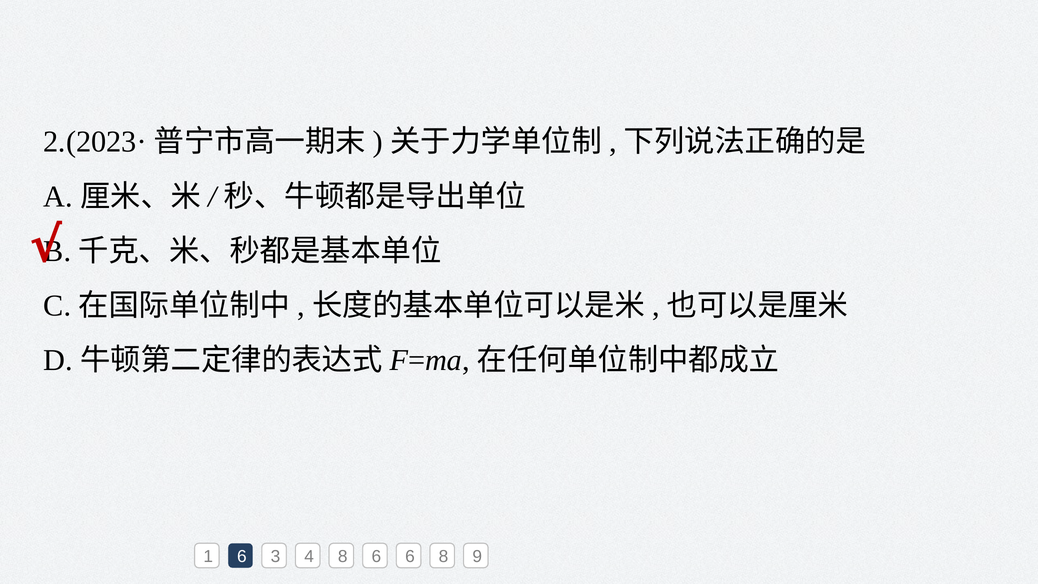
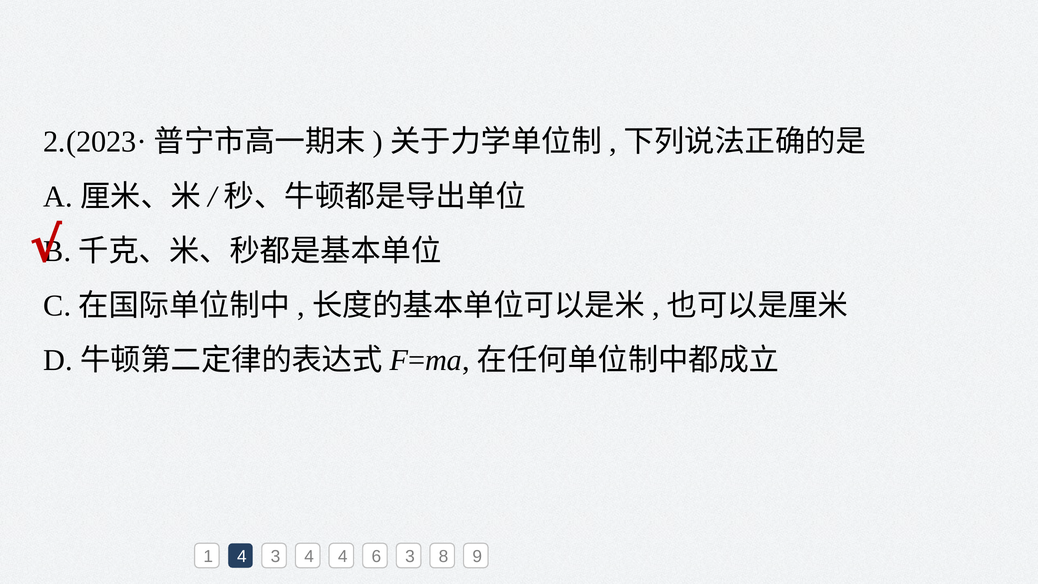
1 6: 6 -> 4
4 8: 8 -> 4
6 6: 6 -> 3
